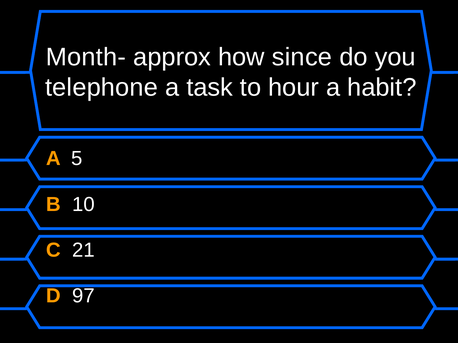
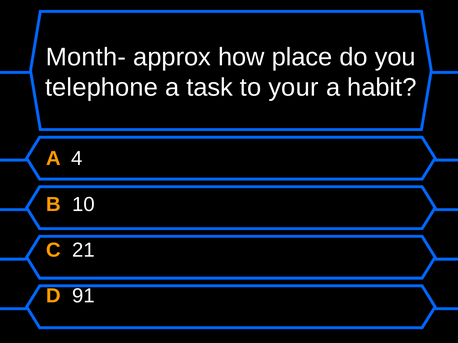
since: since -> place
hour: hour -> your
5: 5 -> 4
97: 97 -> 91
